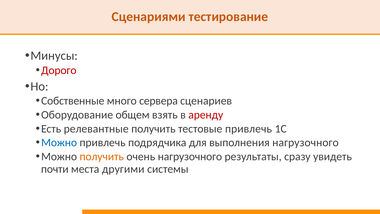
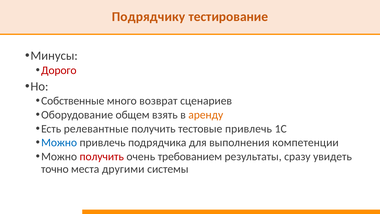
Сценариями: Сценариями -> Подрядчику
сервера: сервера -> возврат
аренду colour: red -> orange
выполнения нагрузочного: нагрузочного -> компетенции
получить at (102, 156) colour: orange -> red
очень нагрузочного: нагрузочного -> требованием
почти: почти -> точно
